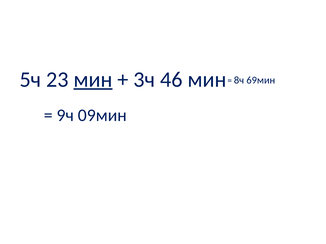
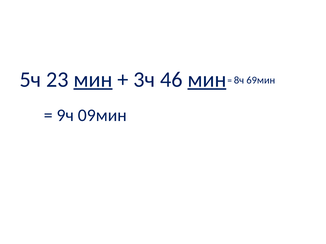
мин at (207, 80) underline: none -> present
